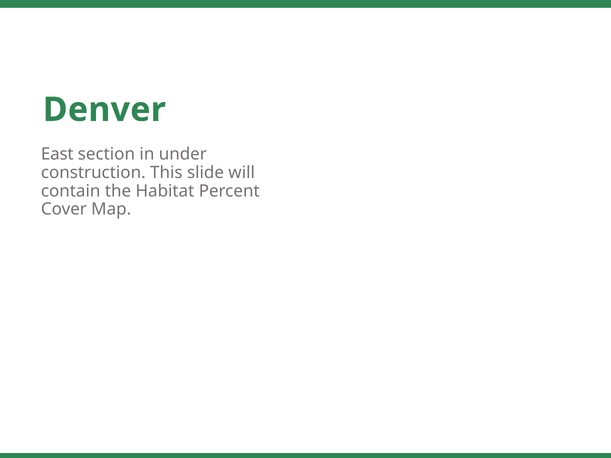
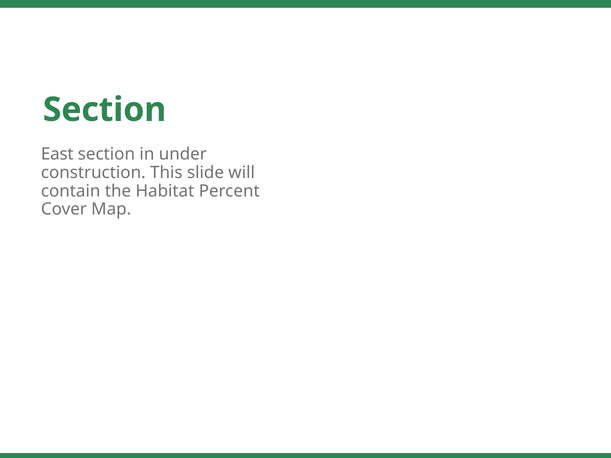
Denver at (104, 110): Denver -> Section
